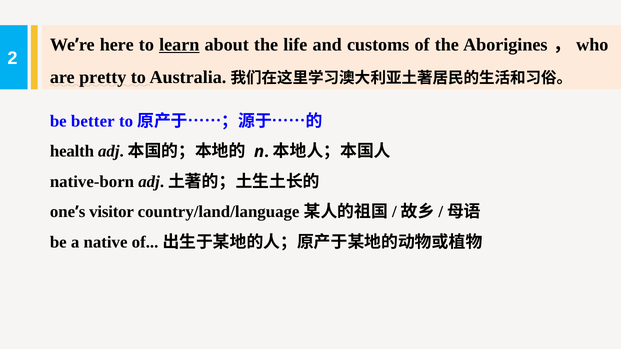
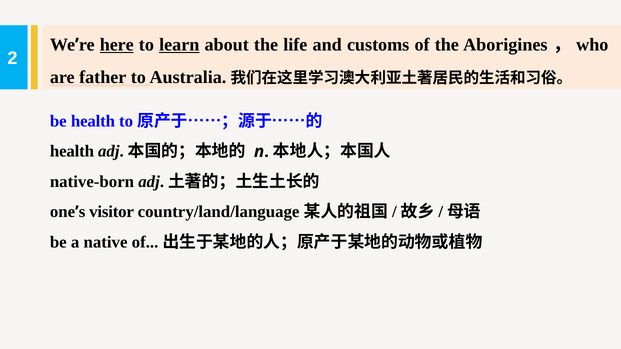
here underline: none -> present
pretty: pretty -> father
be better: better -> health
